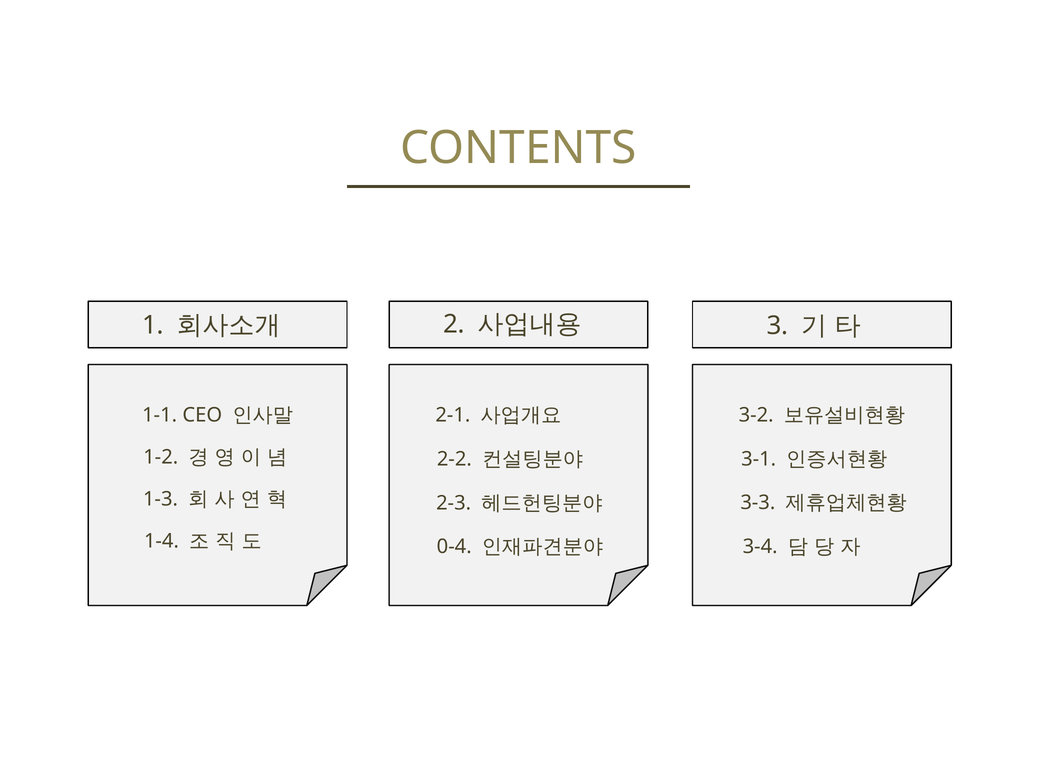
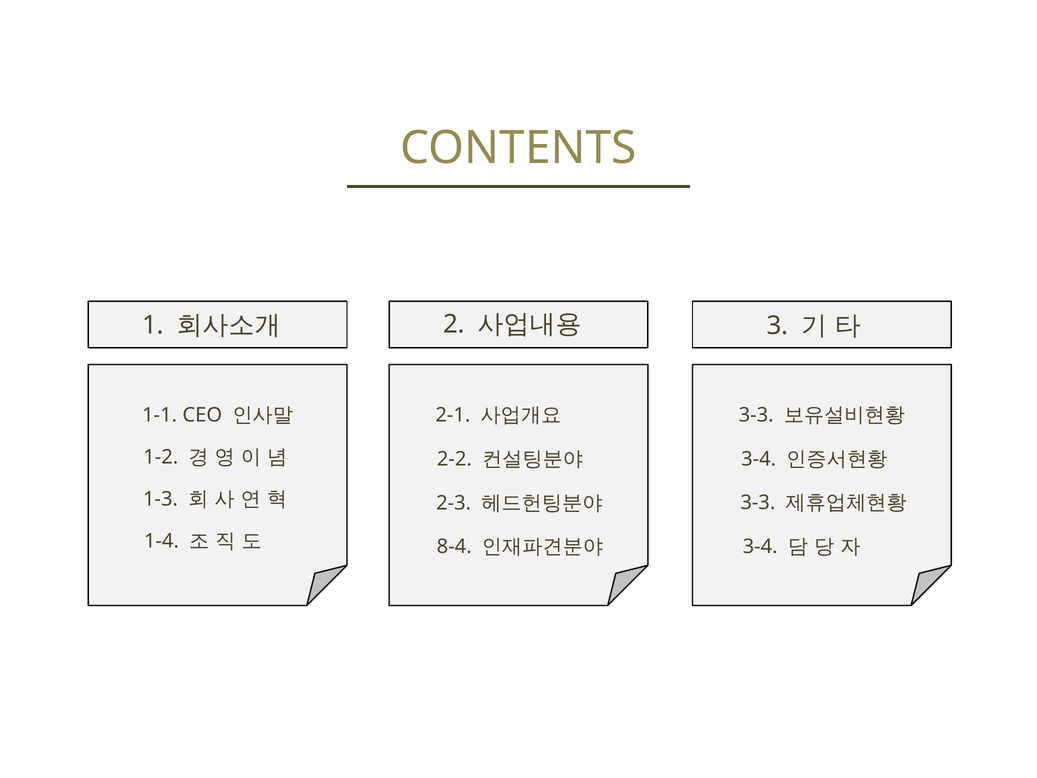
3-2 at (756, 415): 3-2 -> 3-3
3-1 at (759, 459): 3-1 -> 3-4
0-4: 0-4 -> 8-4
